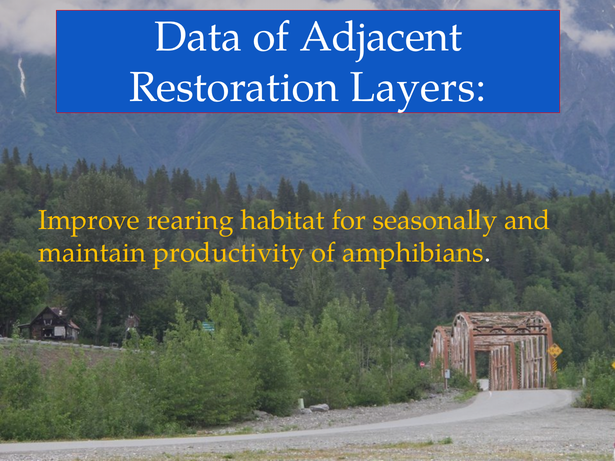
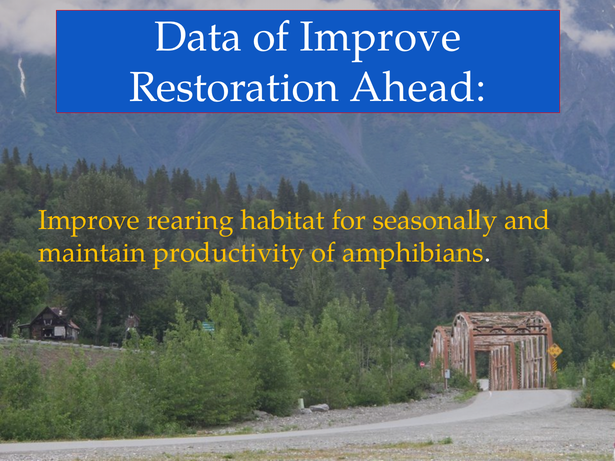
of Adjacent: Adjacent -> Improve
Layers: Layers -> Ahead
